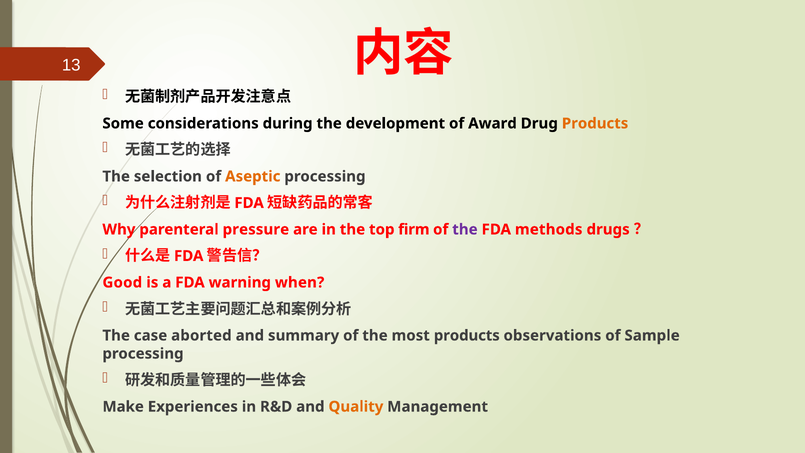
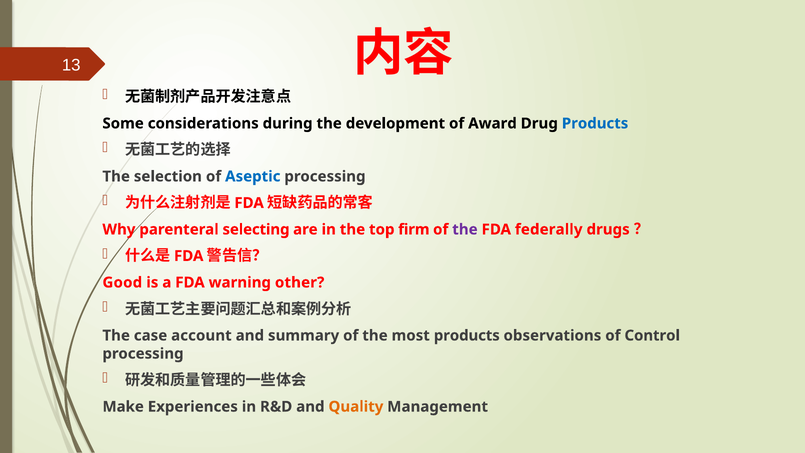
Products at (595, 123) colour: orange -> blue
Aseptic colour: orange -> blue
pressure: pressure -> selecting
methods: methods -> federally
when: when -> other
aborted: aborted -> account
Sample: Sample -> Control
